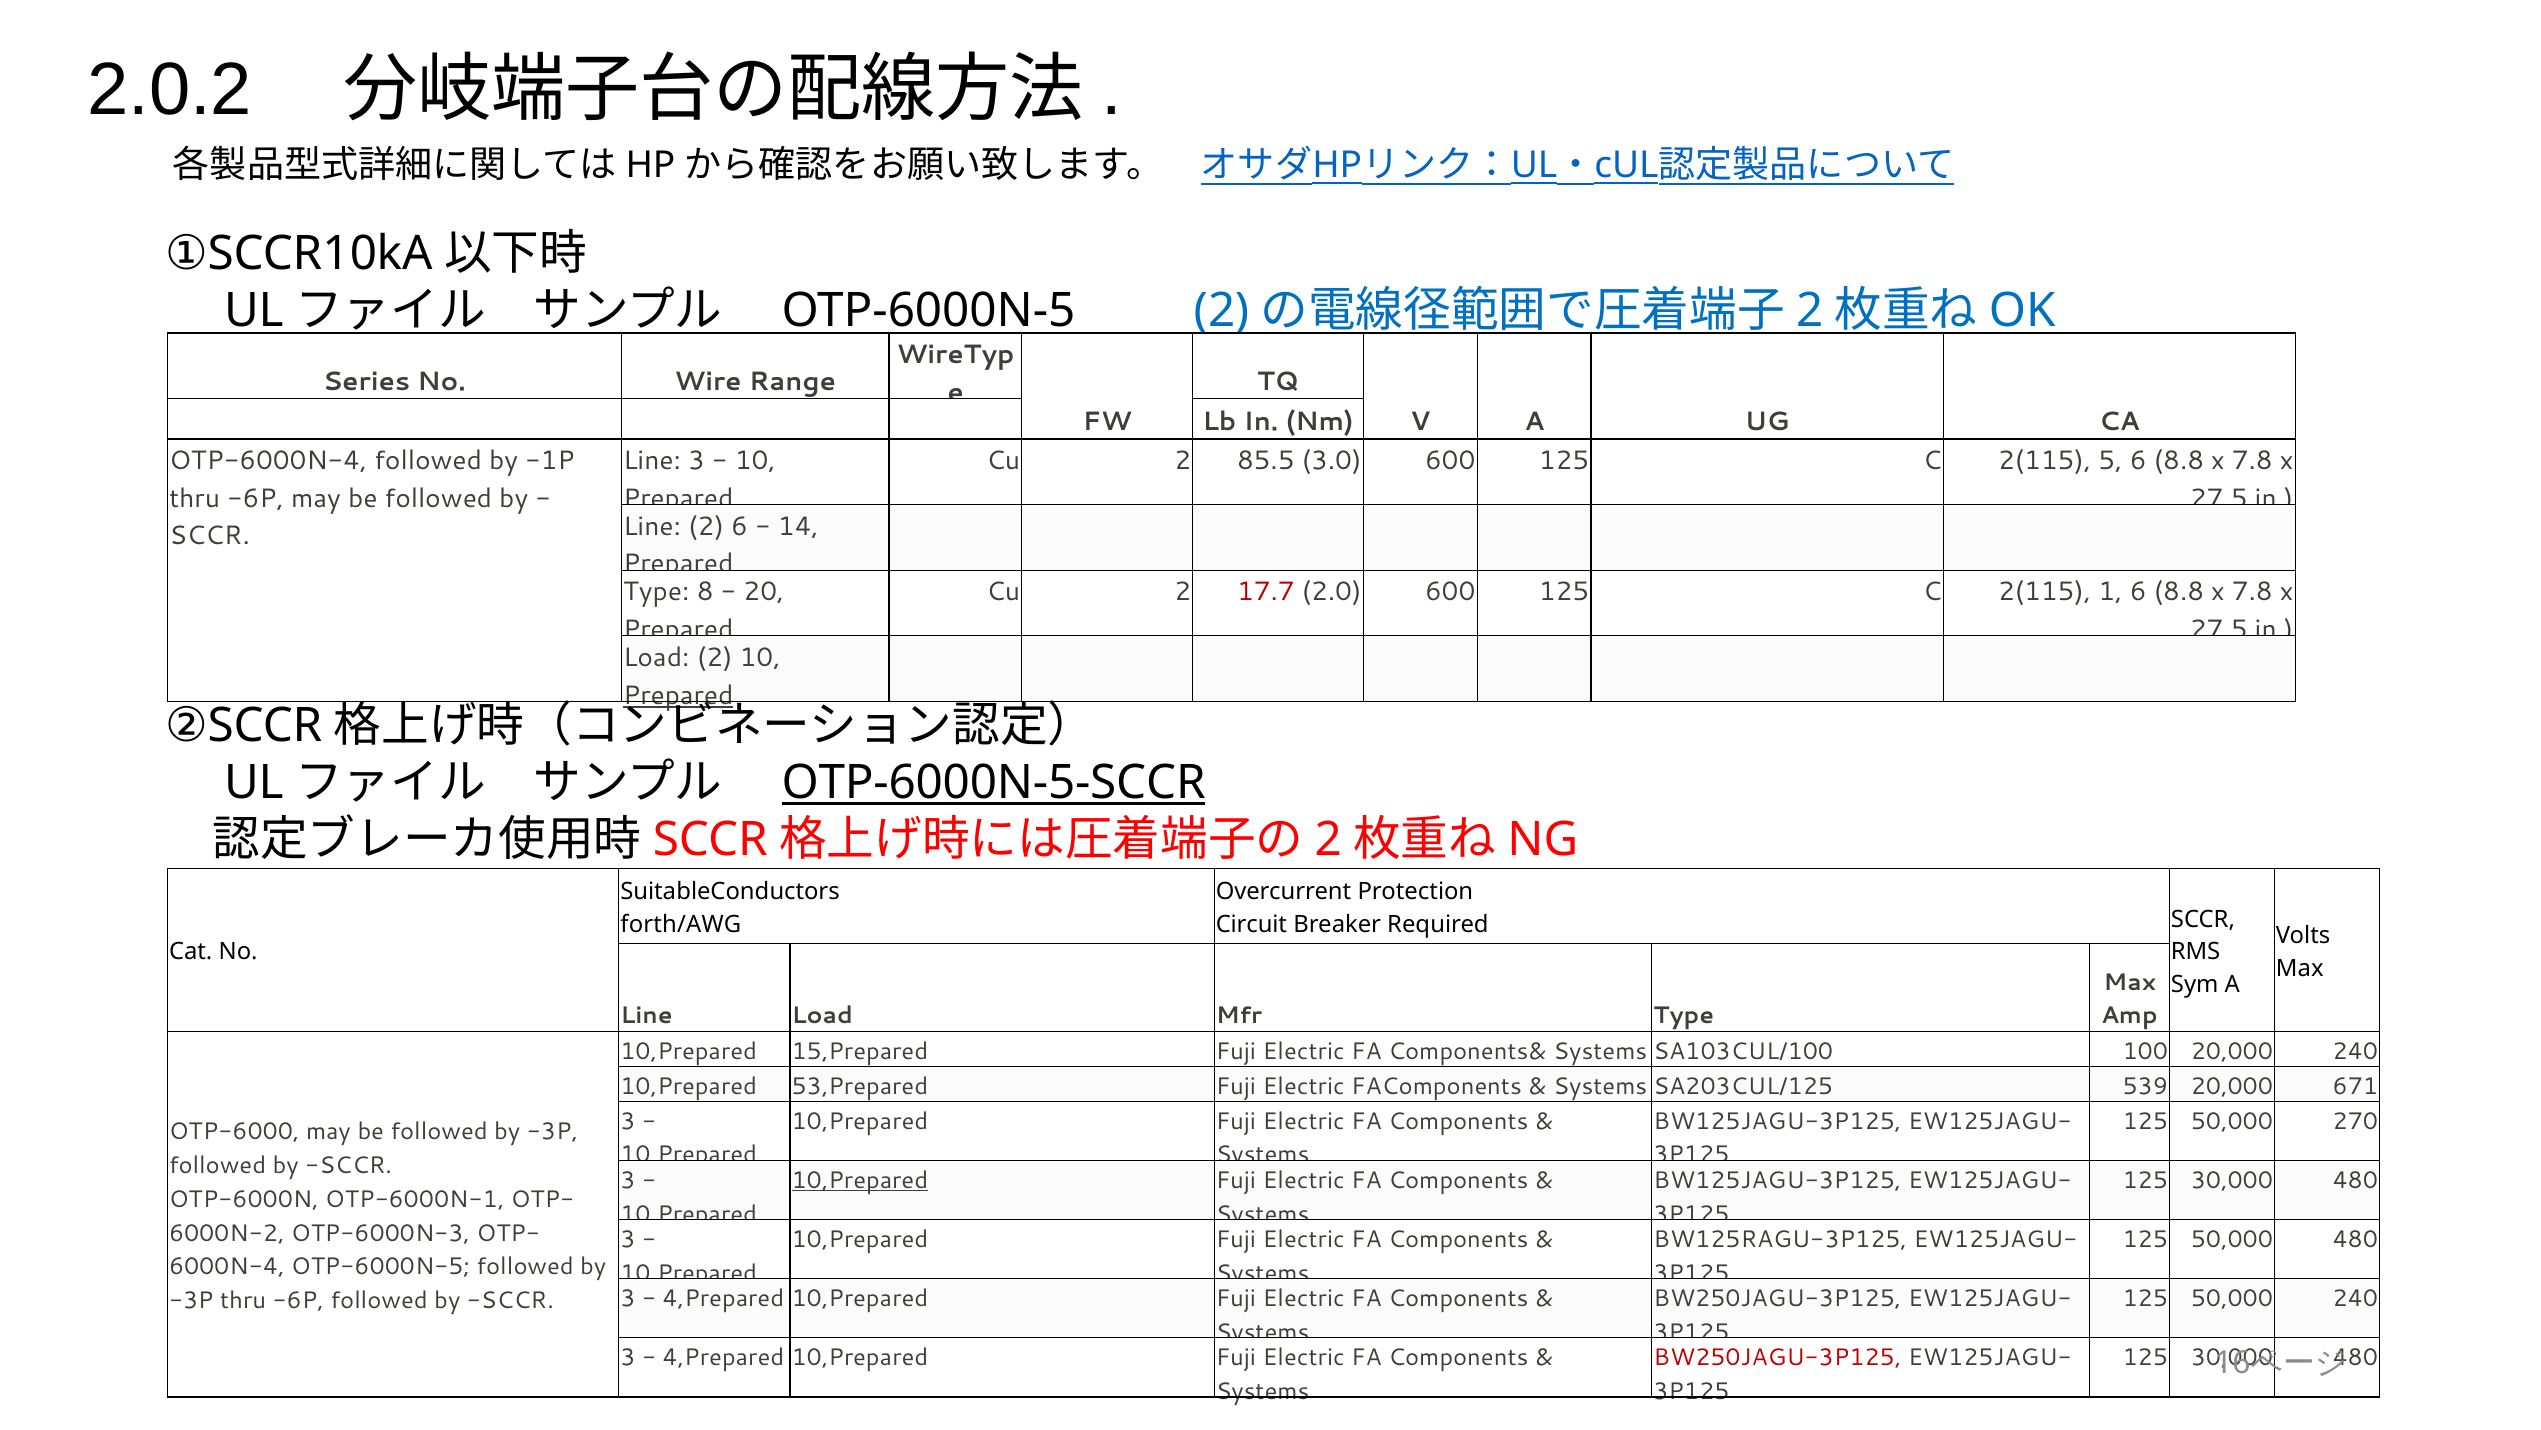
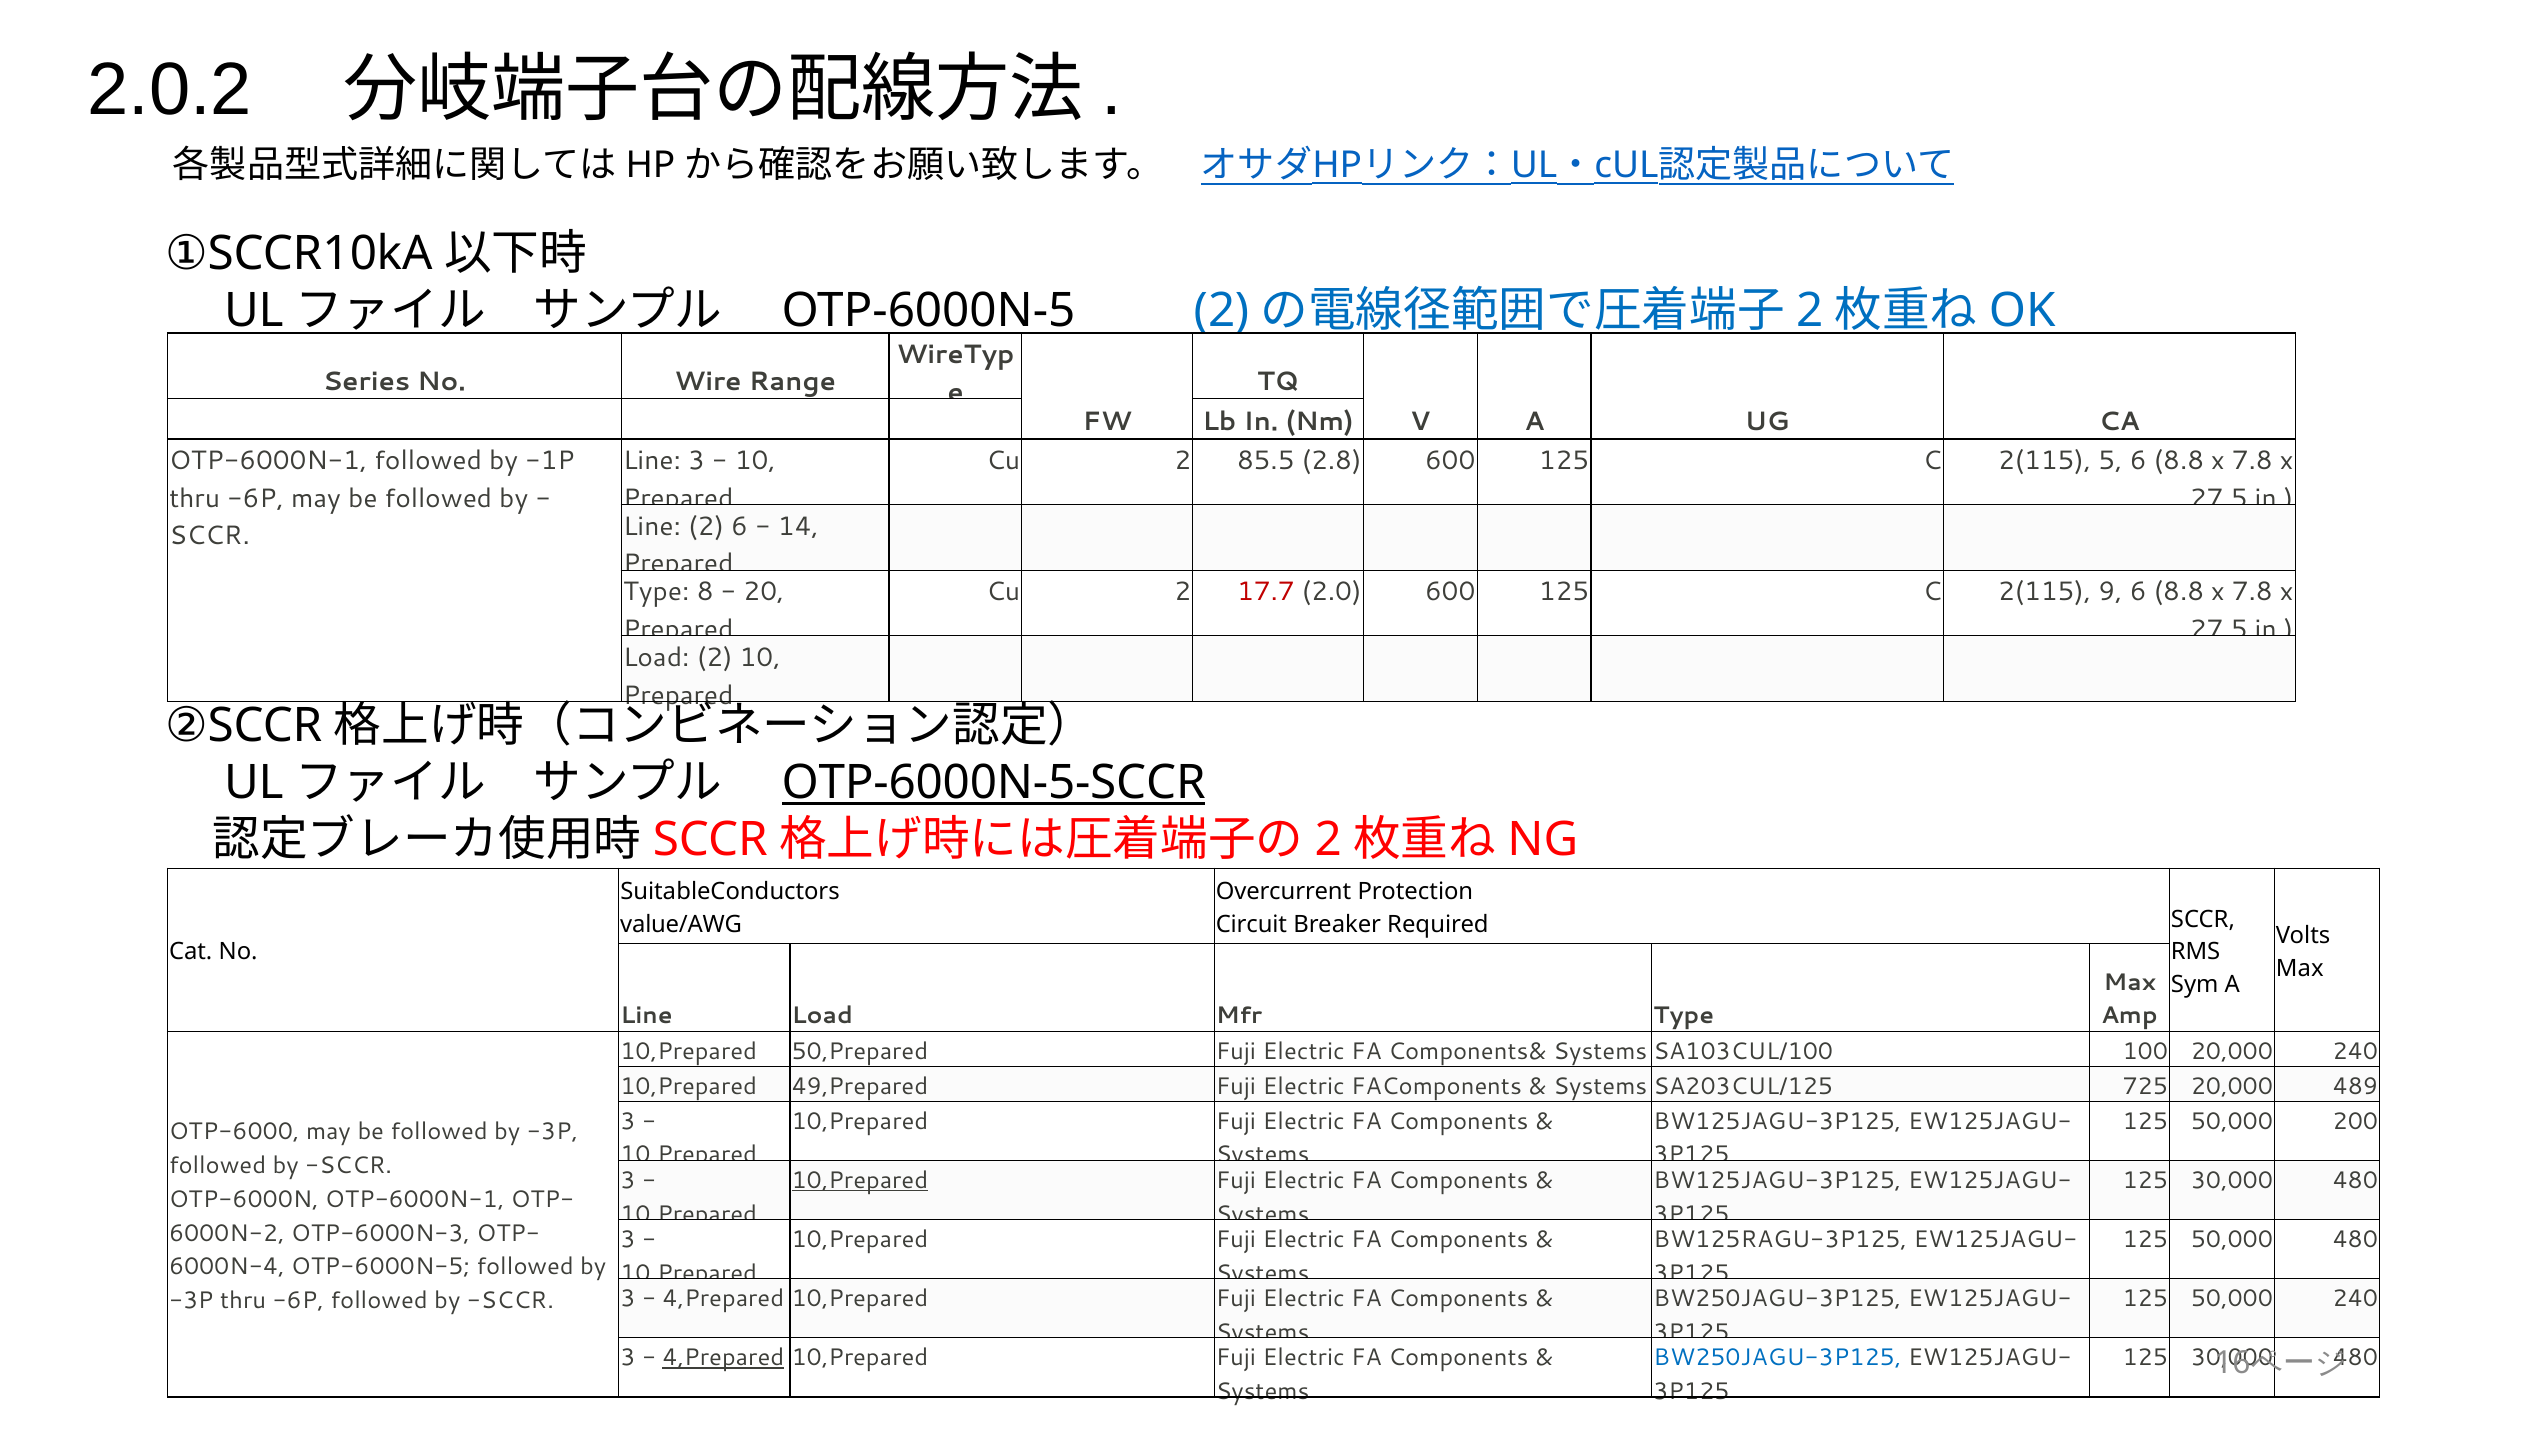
OTP-6000N-4 at (268, 461): OTP-6000N-4 -> OTP-6000N-1
3.0: 3.0 -> 2.8
1: 1 -> 9
Prepared at (678, 695) underline: present -> none
forth/AWG: forth/AWG -> value/AWG
15,Prepared: 15,Prepared -> 50,Prepared
53,Prepared: 53,Prepared -> 49,Prepared
539: 539 -> 725
671: 671 -> 489
270: 270 -> 200
4,Prepared at (723, 1357) underline: none -> present
BW250JAGU-3P125 at (1777, 1357) colour: red -> blue
